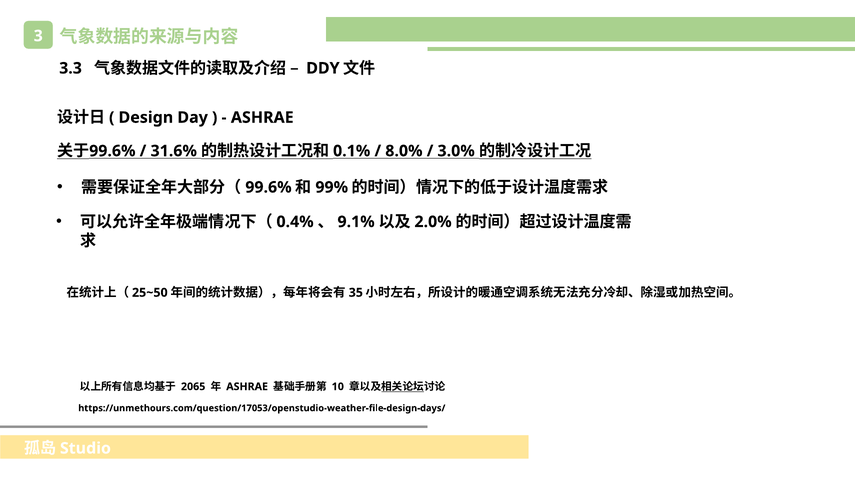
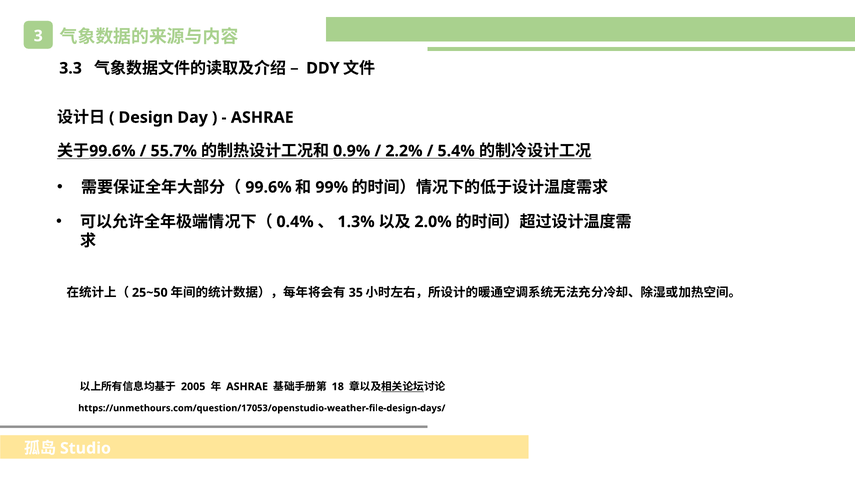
31.6%: 31.6% -> 55.7%
0.1%: 0.1% -> 0.9%
8.0%: 8.0% -> 2.2%
3.0%: 3.0% -> 5.4%
9.1%: 9.1% -> 1.3%
2065: 2065 -> 2005
10: 10 -> 18
